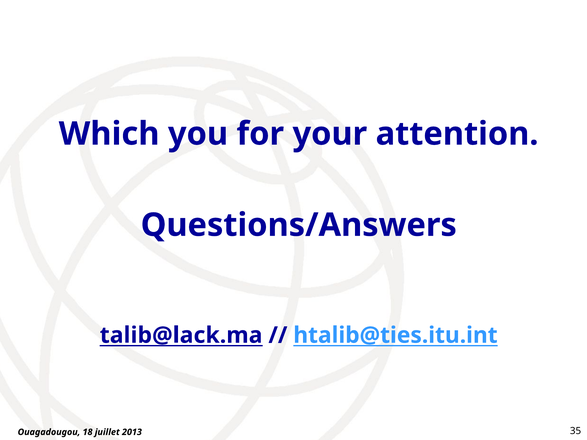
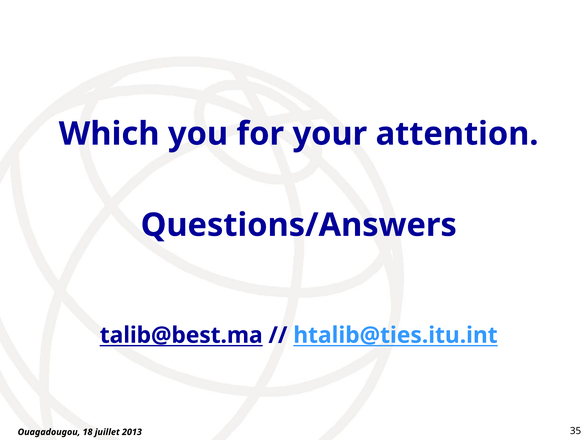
talib@lack.ma: talib@lack.ma -> talib@best.ma
